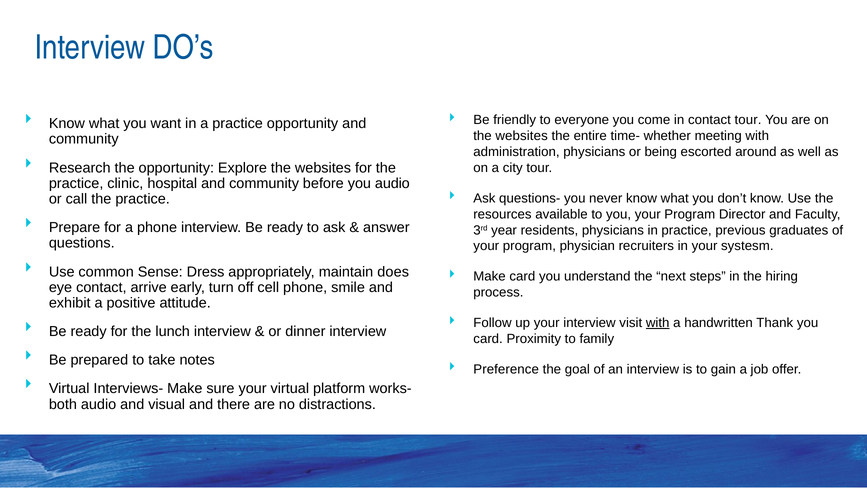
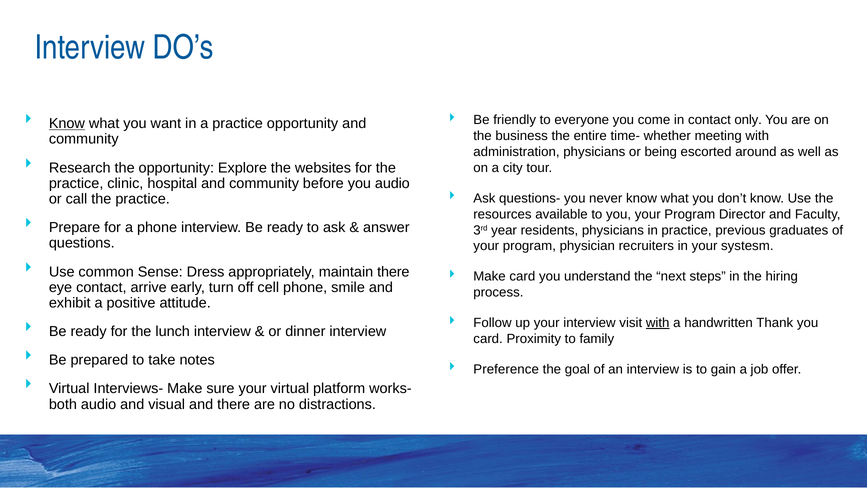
contact tour: tour -> only
Know at (67, 123) underline: none -> present
websites at (522, 136): websites -> business
maintain does: does -> there
